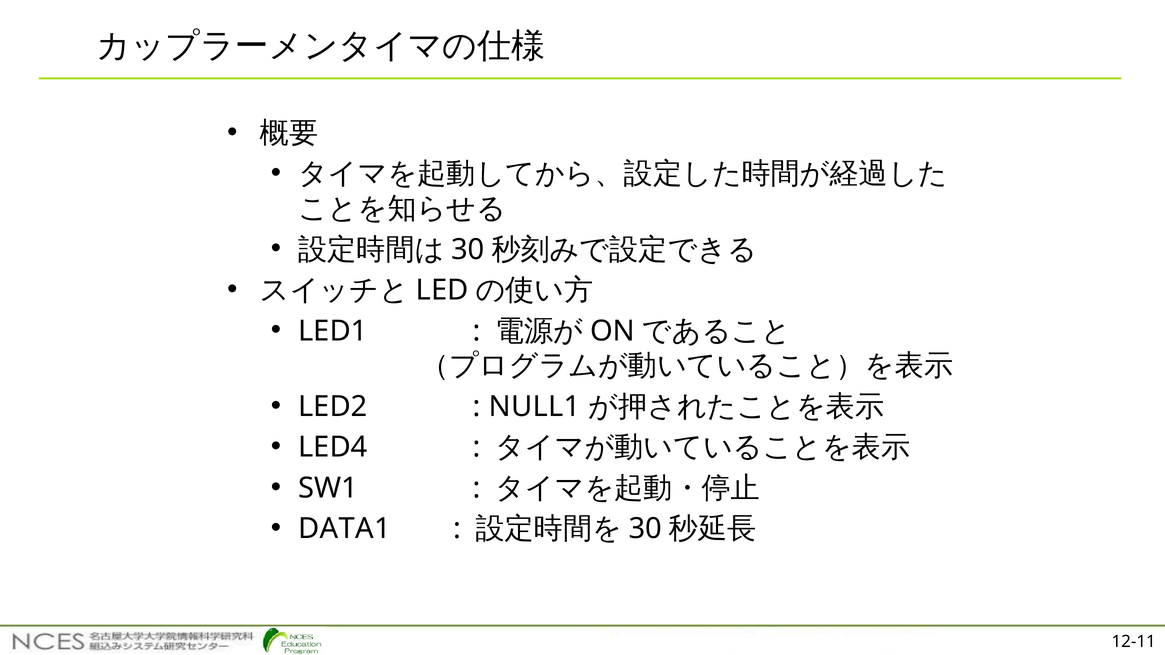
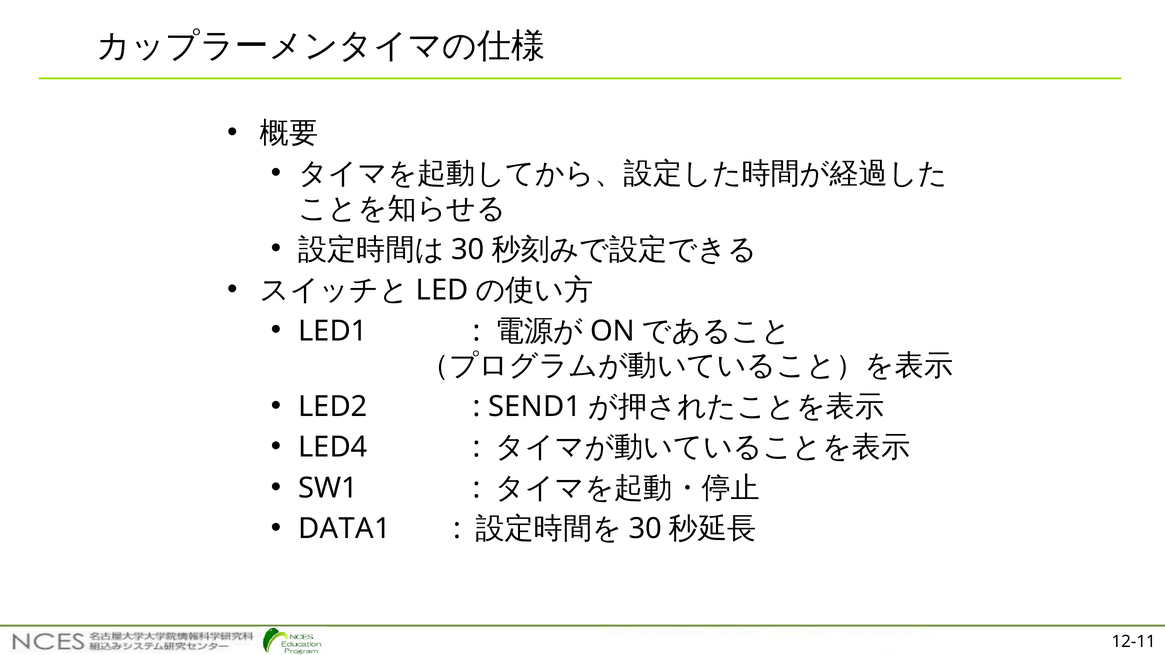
NULL1: NULL1 -> SEND1
